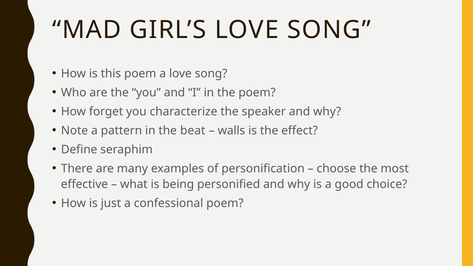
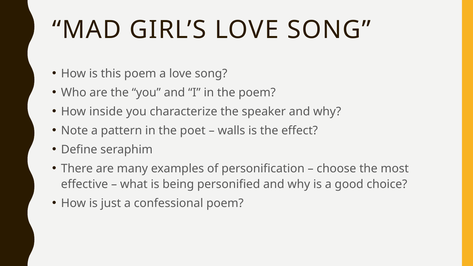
forget: forget -> inside
beat: beat -> poet
